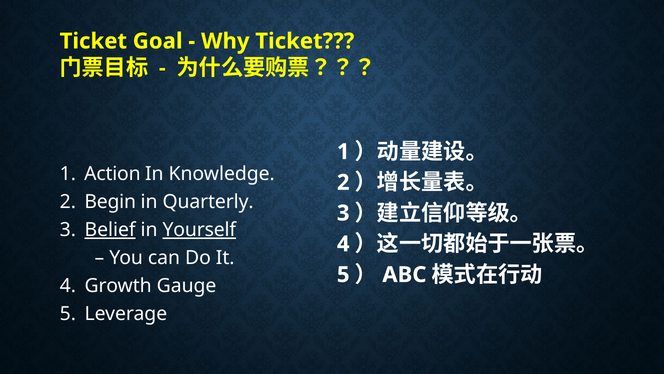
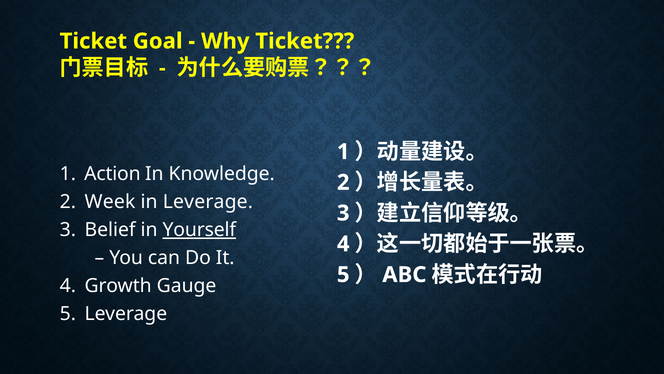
Begin: Begin -> Week
in Quarterly: Quarterly -> Leverage
Belief underline: present -> none
